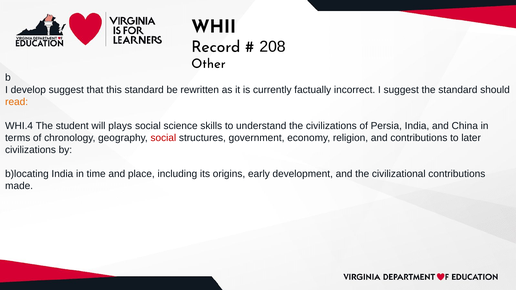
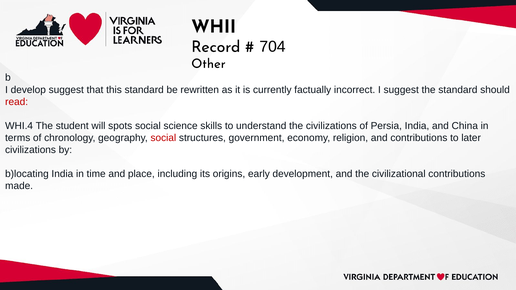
208: 208 -> 704
read colour: orange -> red
plays: plays -> spots
